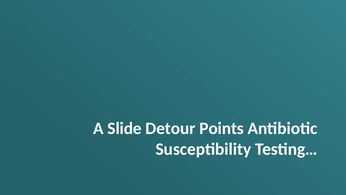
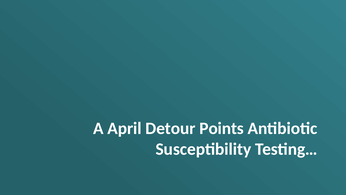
Slide: Slide -> April
